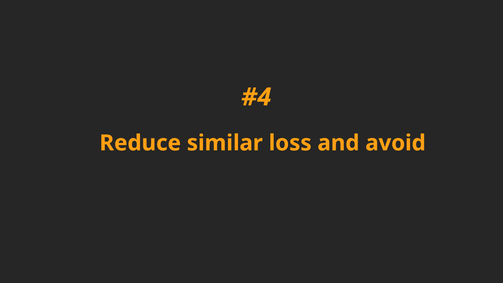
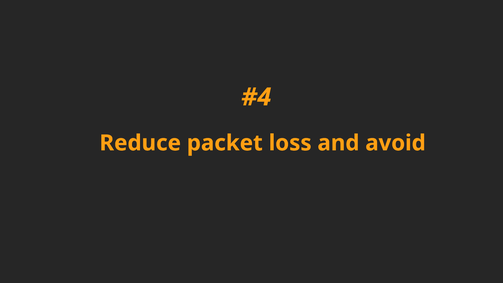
similar: similar -> packet
